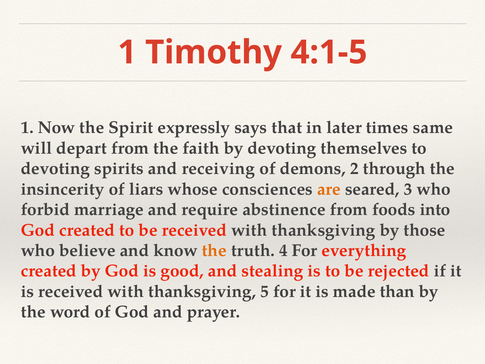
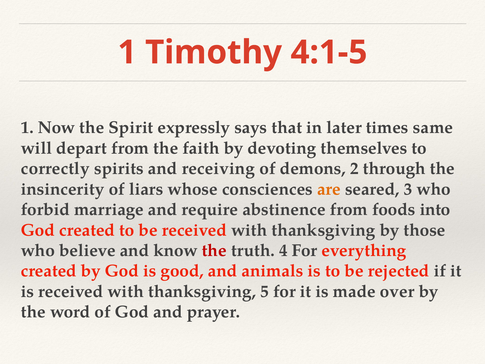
devoting at (55, 169): devoting -> correctly
the at (214, 250) colour: orange -> red
stealing: stealing -> animals
than: than -> over
